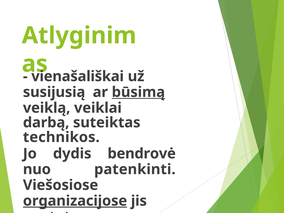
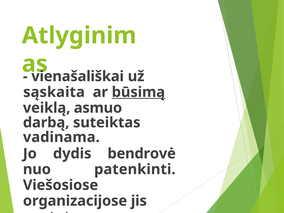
susijusią: susijusią -> sąskaita
veiklai: veiklai -> asmuo
technikos: technikos -> vadinama
organizacijose underline: present -> none
